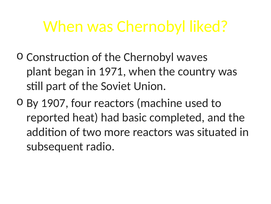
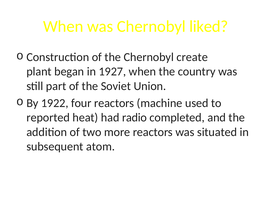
waves: waves -> create
1971: 1971 -> 1927
1907: 1907 -> 1922
basic: basic -> radio
radio: radio -> atom
